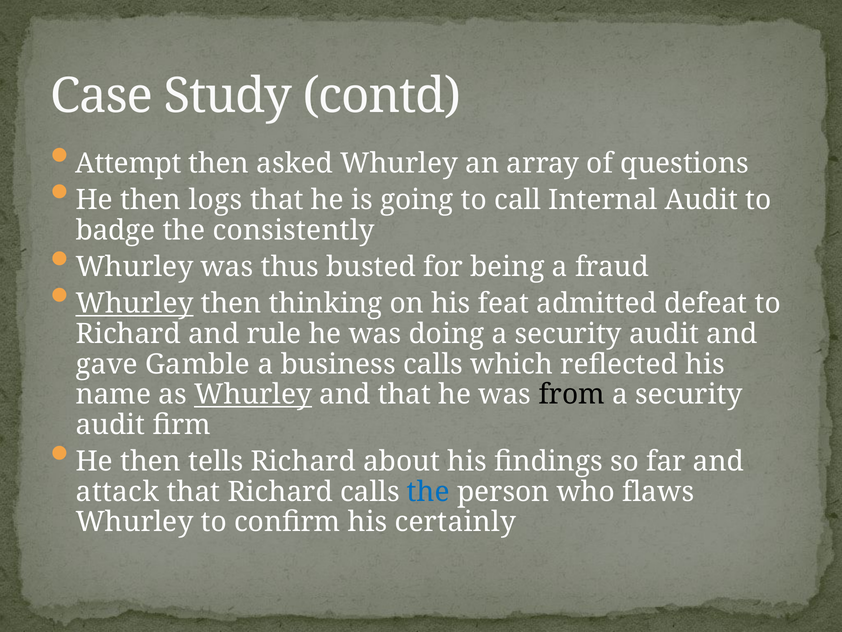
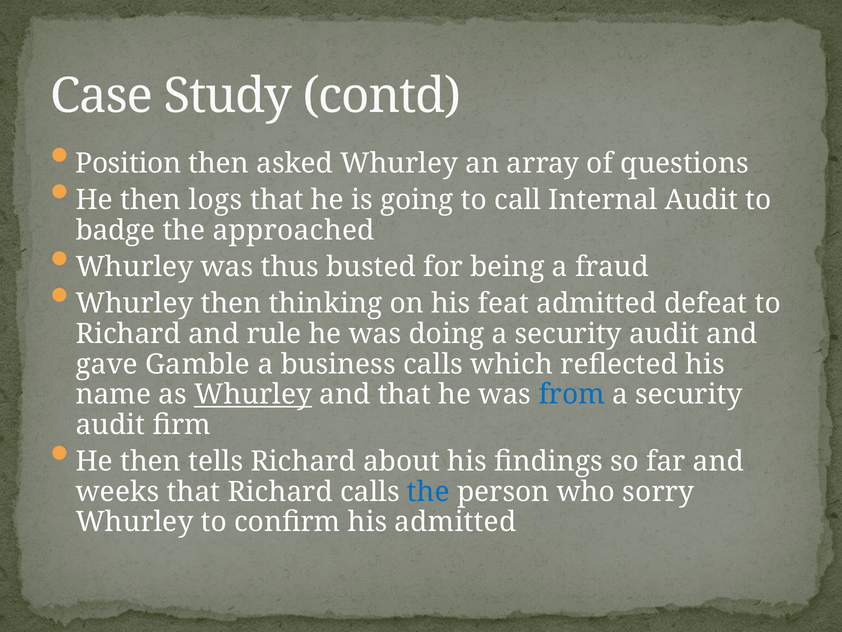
Attempt: Attempt -> Position
consistently: consistently -> approached
Whurley at (135, 303) underline: present -> none
from colour: black -> blue
attack: attack -> weeks
flaws: flaws -> sorry
his certainly: certainly -> admitted
